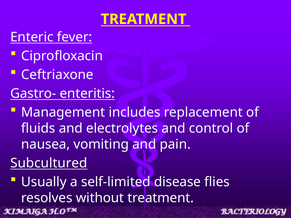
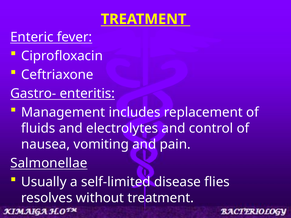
Subcultured: Subcultured -> Salmonellae
